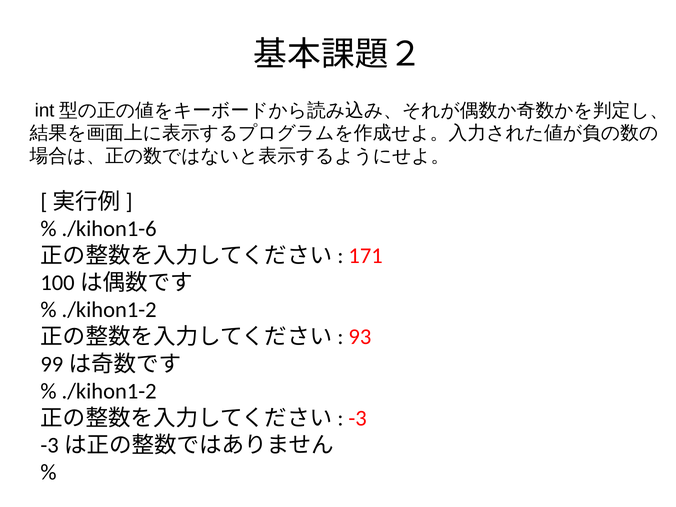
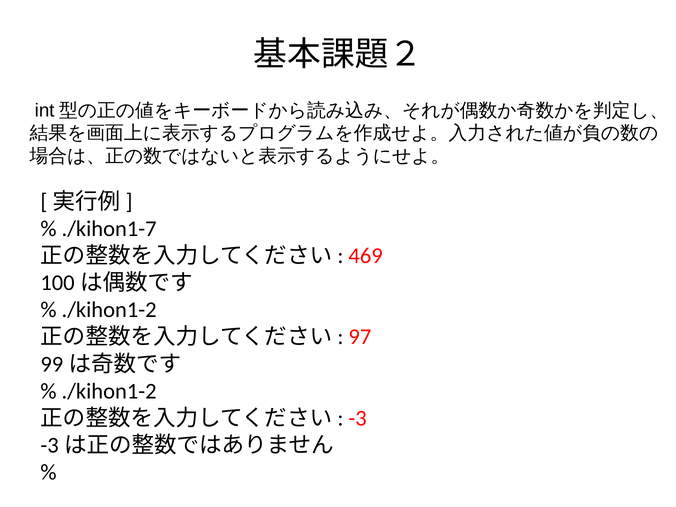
./kihon1-6: ./kihon1-6 -> ./kihon1-7
171: 171 -> 469
93: 93 -> 97
